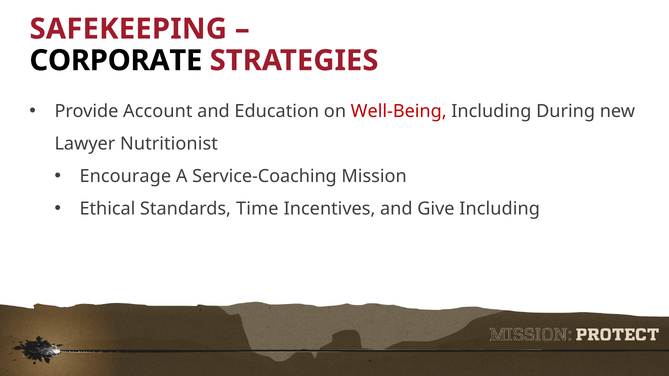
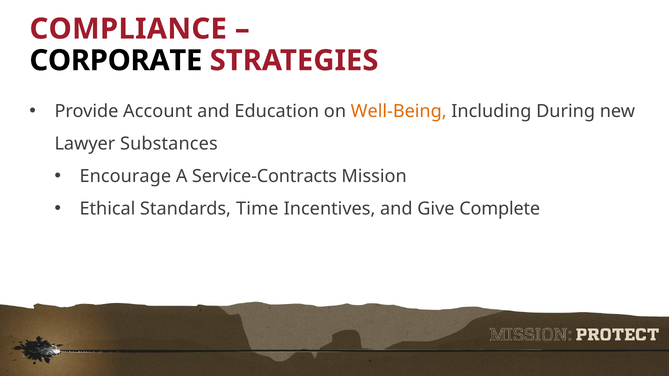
SAFEKEEPING: SAFEKEEPING -> COMPLIANCE
Well-Being colour: red -> orange
Nutritionist: Nutritionist -> Substances
Service-Coaching: Service-Coaching -> Service-Contracts
Give Including: Including -> Complete
